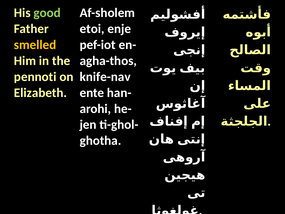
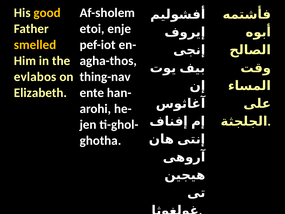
good colour: light green -> yellow
pennoti: pennoti -> evlabos
knife-nav: knife-nav -> thing-nav
